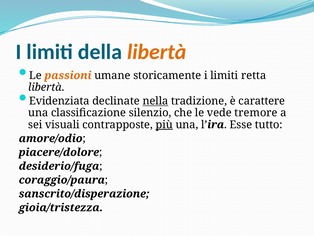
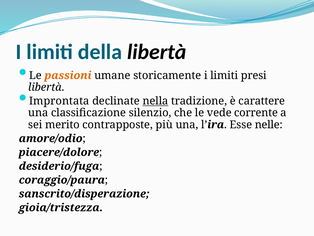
libertà at (157, 52) colour: orange -> black
retta: retta -> presi
Evidenziata: Evidenziata -> Improntata
tremore: tremore -> corrente
visuali: visuali -> merito
più underline: present -> none
tutto: tutto -> nelle
